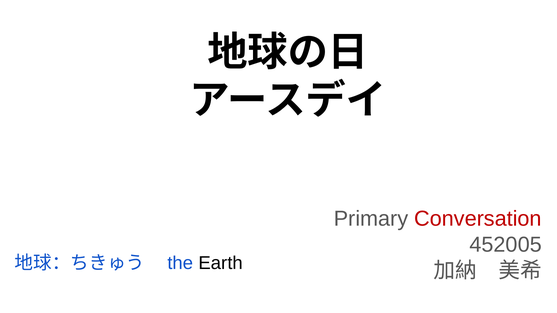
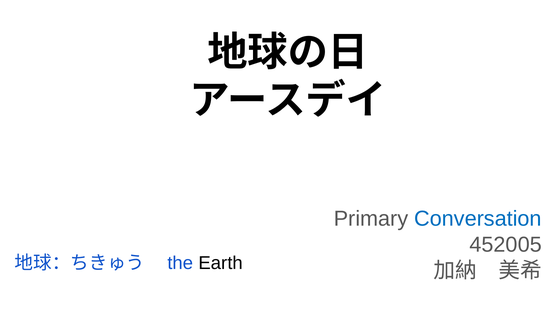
Conversation colour: red -> blue
